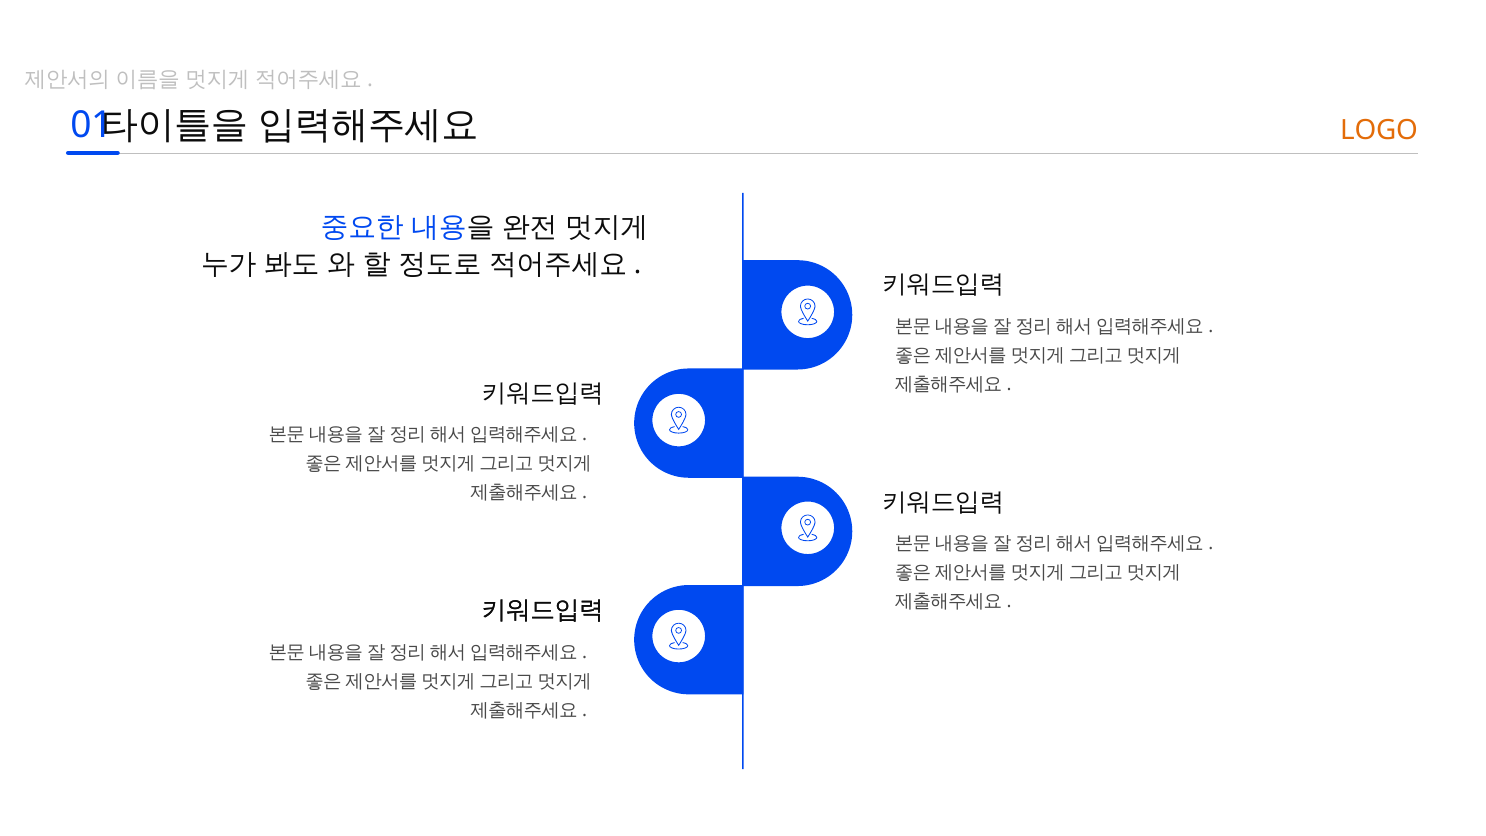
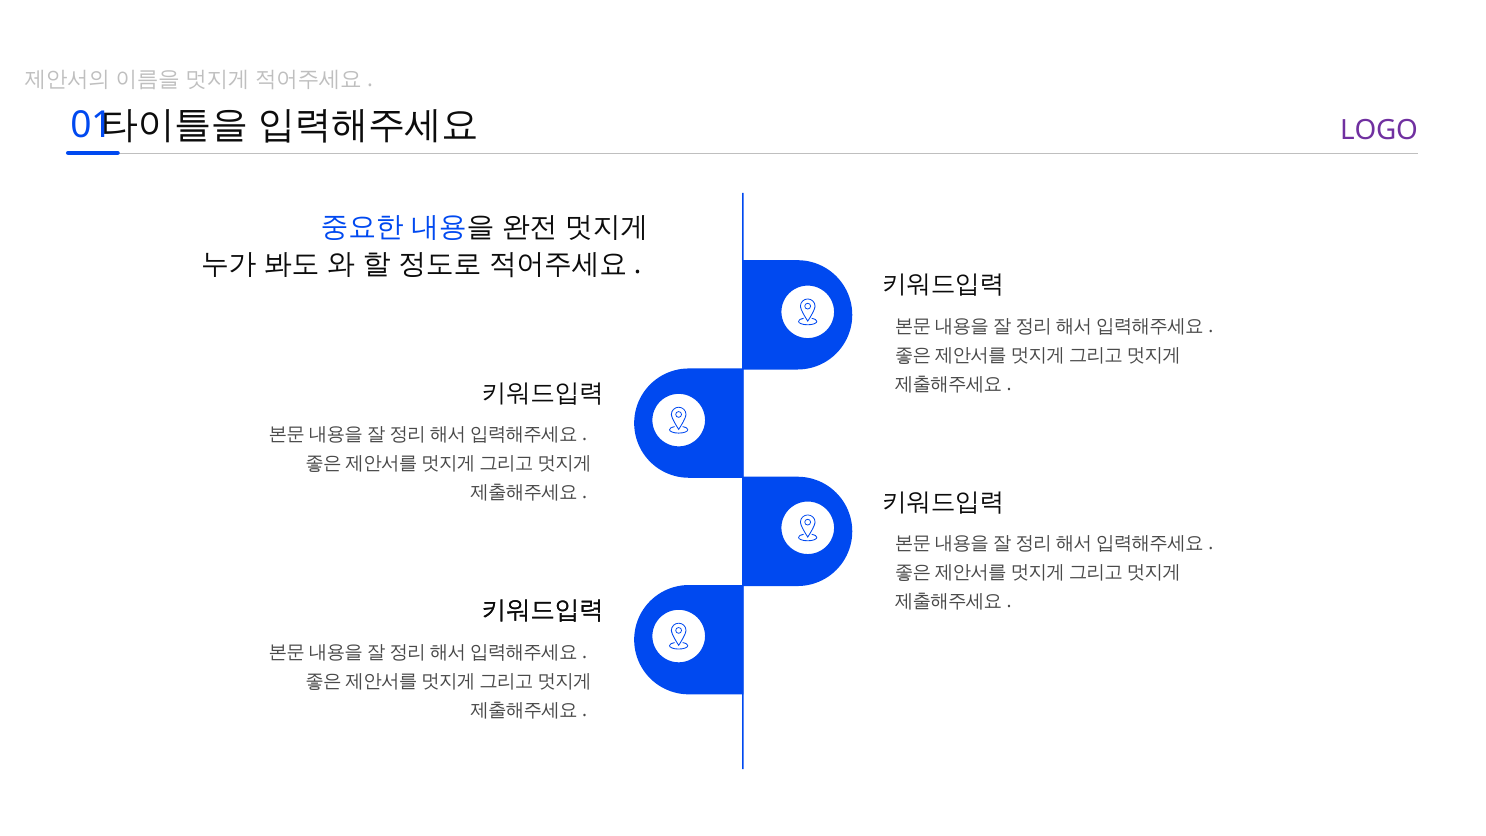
LOGO colour: orange -> purple
